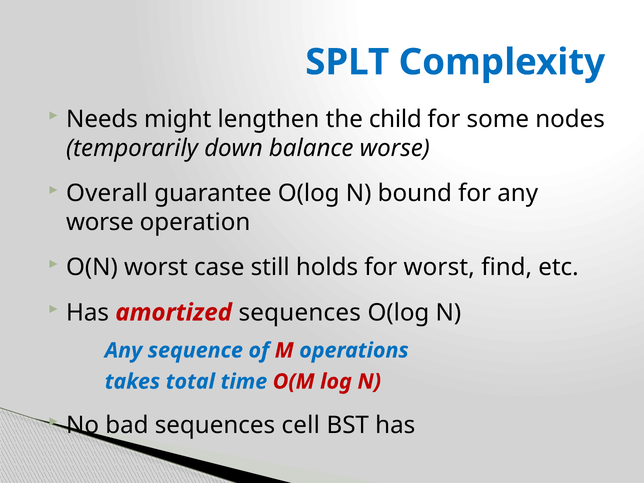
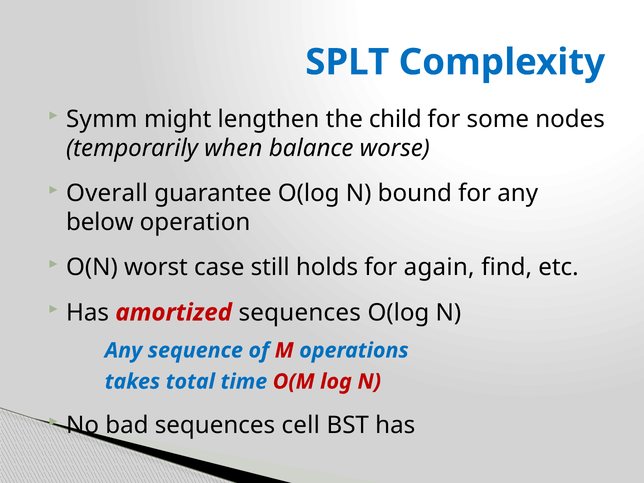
Needs: Needs -> Symm
down: down -> when
worse at (100, 222): worse -> below
for worst: worst -> again
